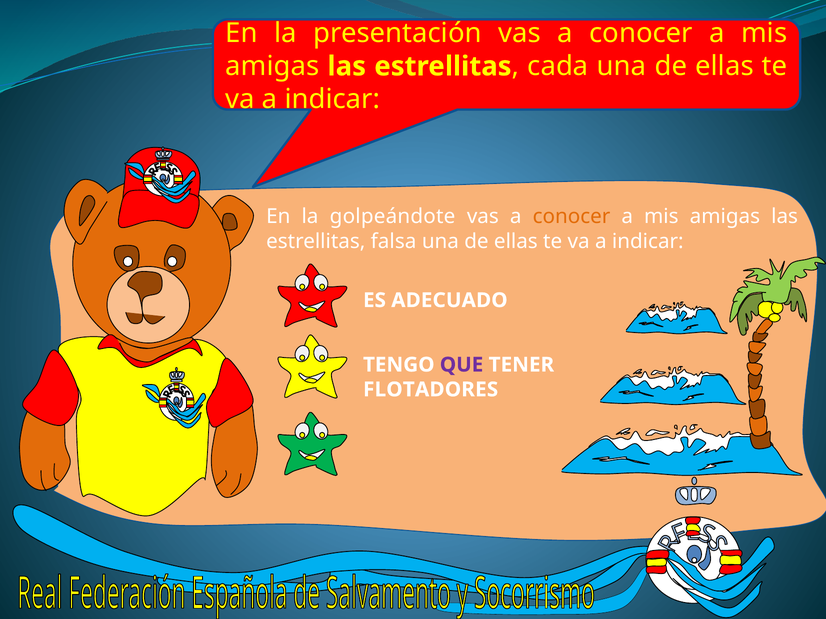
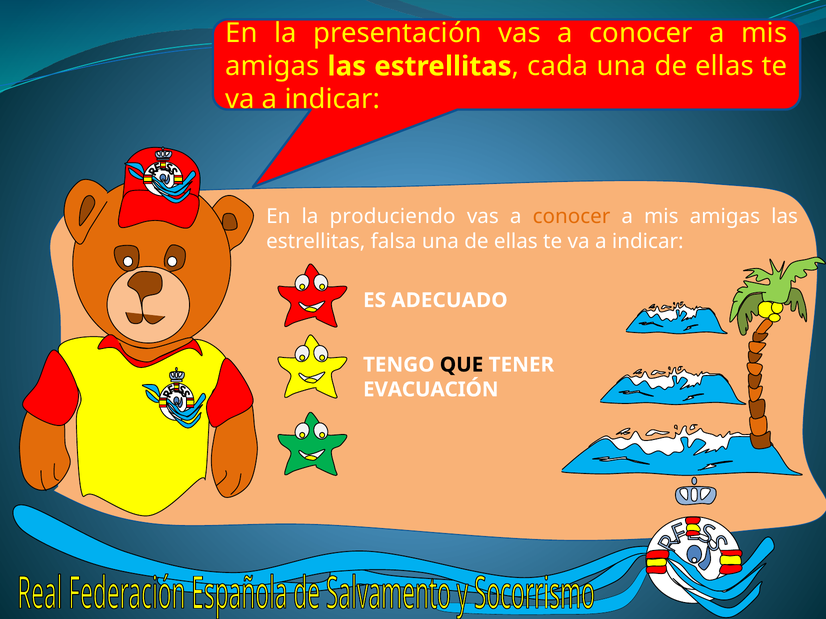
golpeándote: golpeándote -> produciendo
QUE colour: purple -> black
FLOTADORES: FLOTADORES -> EVACUACIÓN
